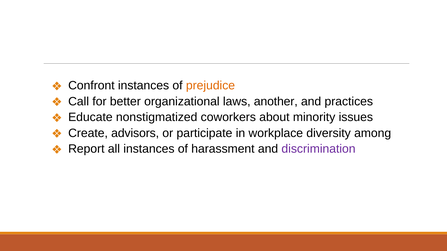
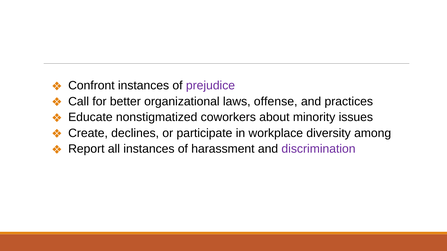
prejudice colour: orange -> purple
another: another -> offense
advisors: advisors -> declines
